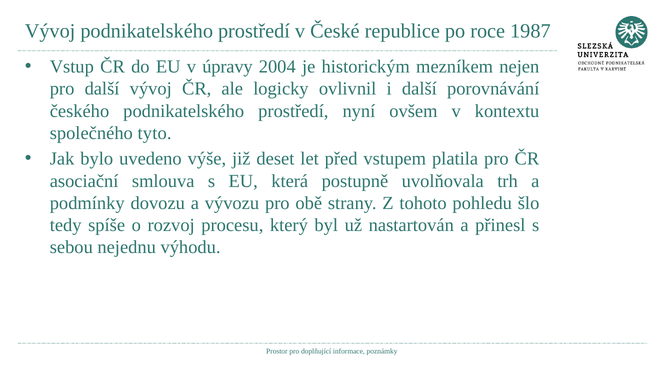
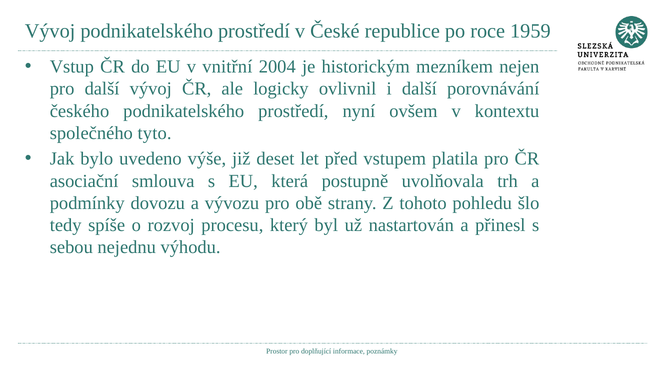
1987: 1987 -> 1959
úpravy: úpravy -> vnitřní
